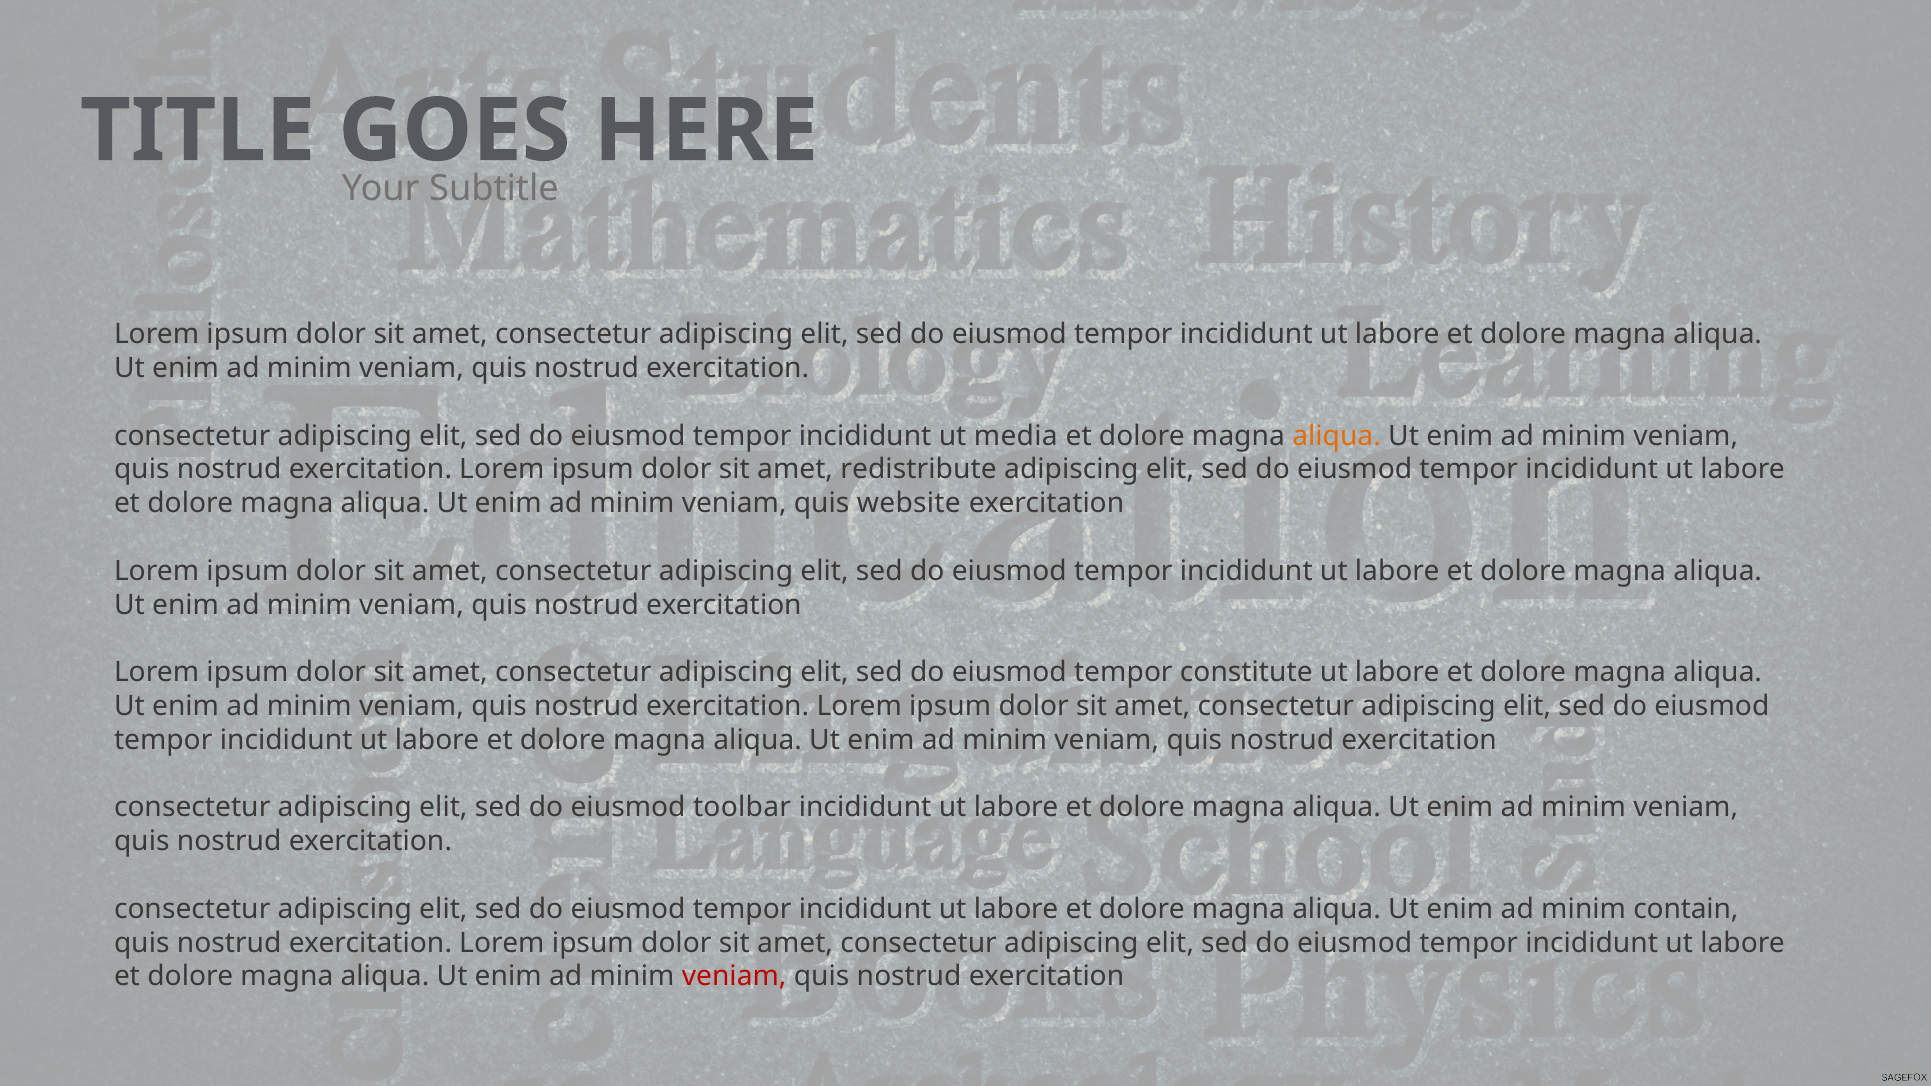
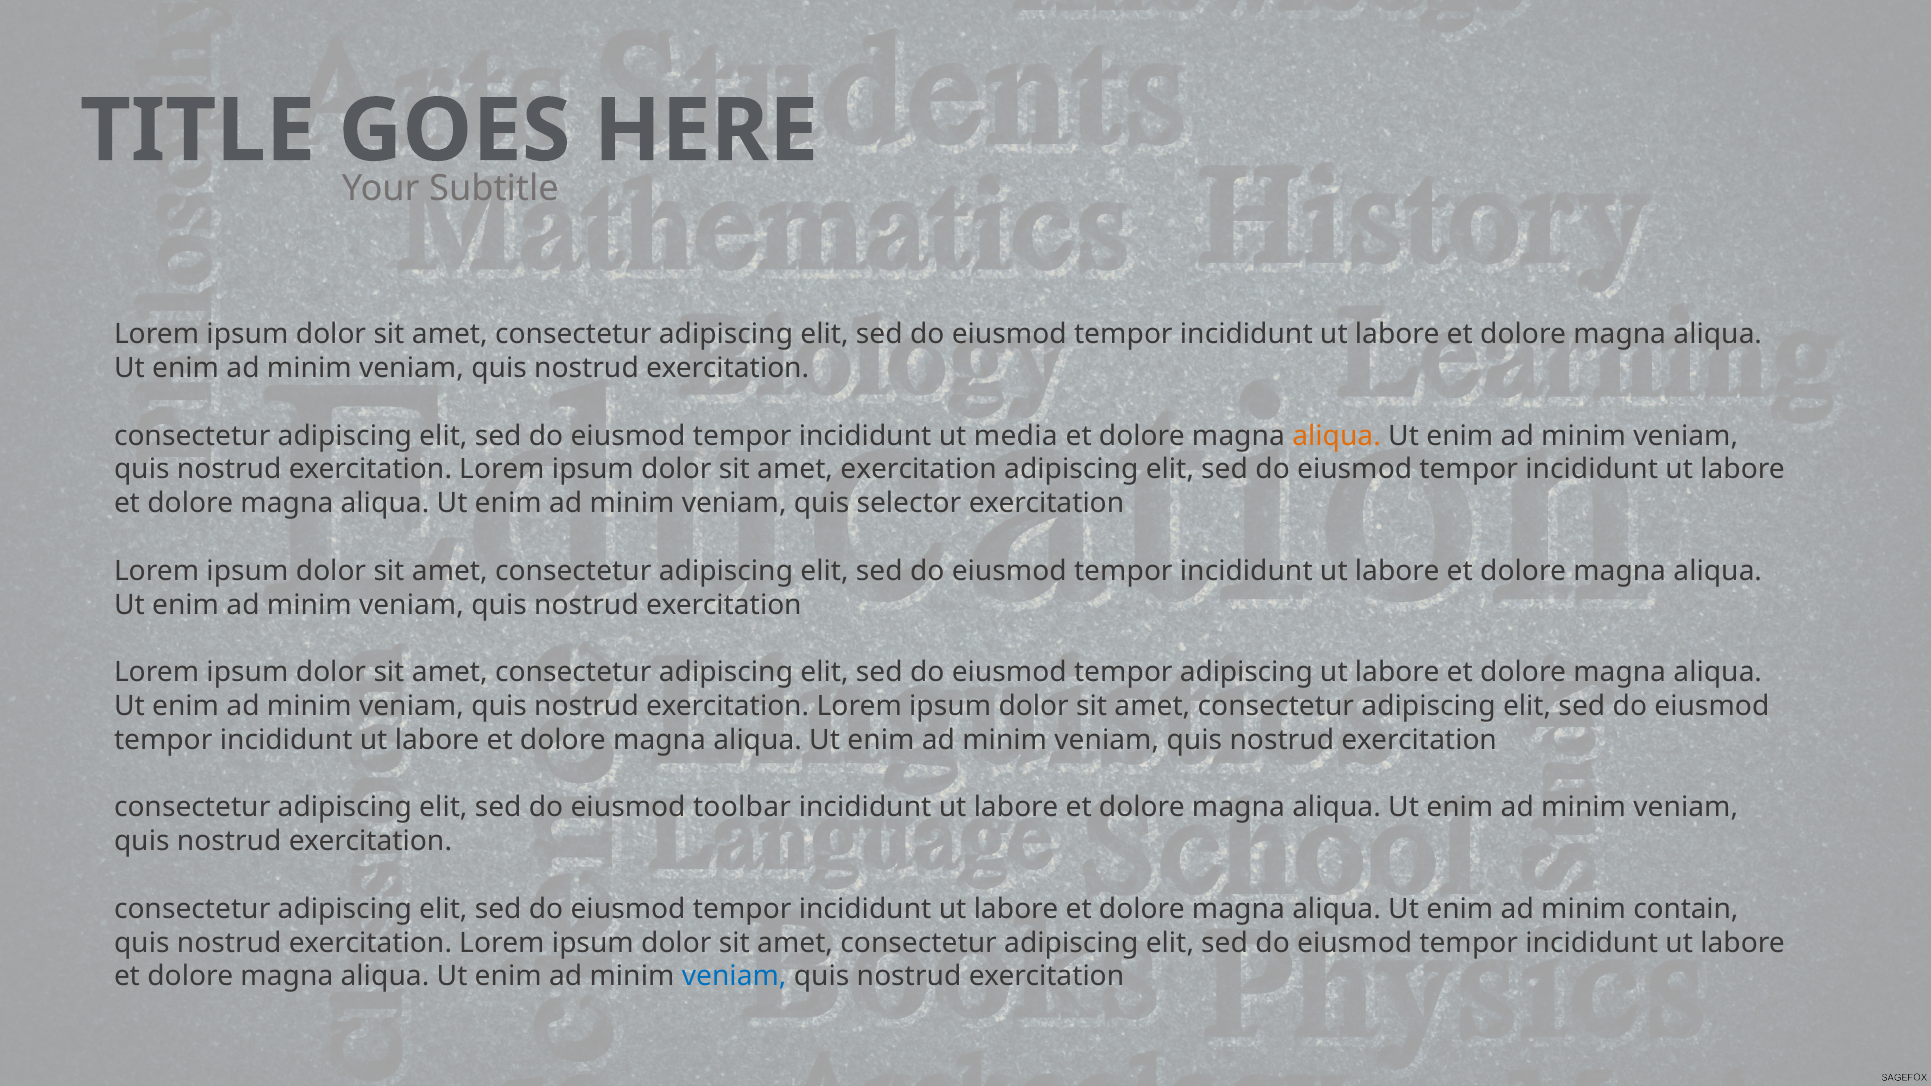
amet redistribute: redistribute -> exercitation
website: website -> selector
tempor constitute: constitute -> adipiscing
veniam at (734, 977) colour: red -> blue
